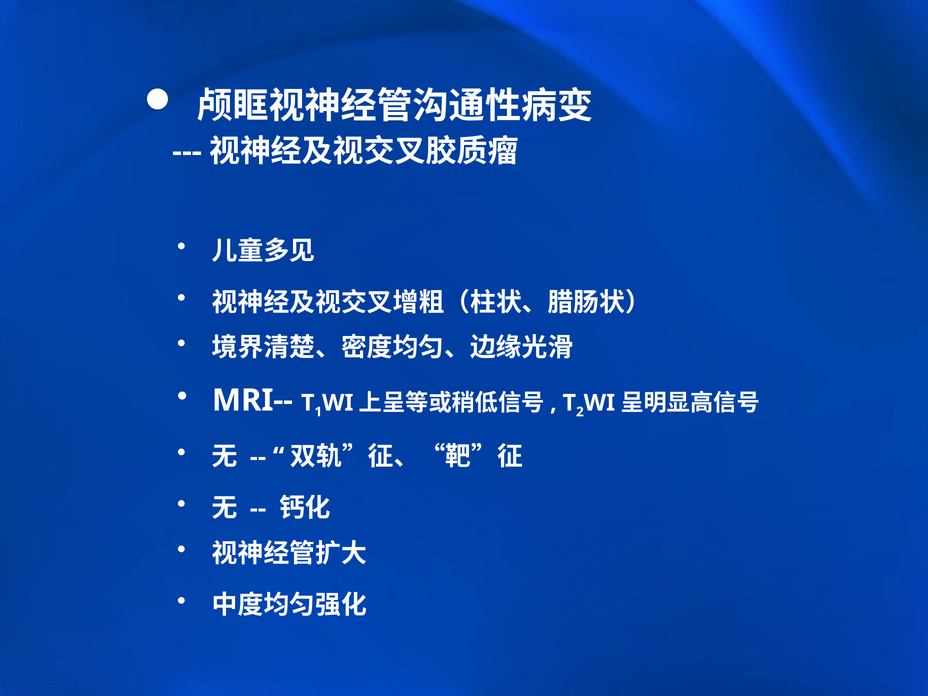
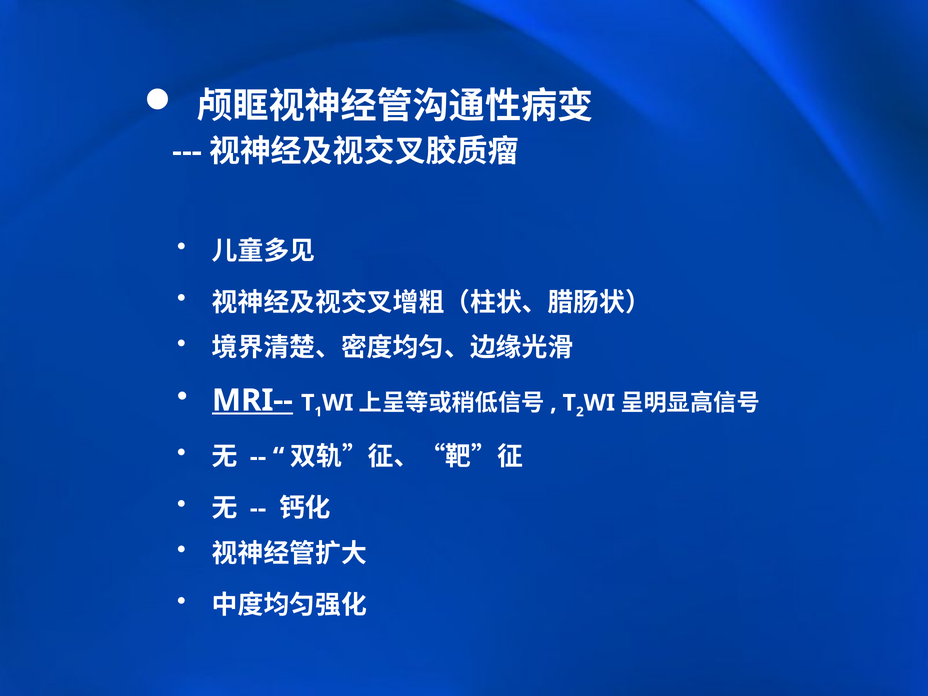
MRI-- underline: none -> present
